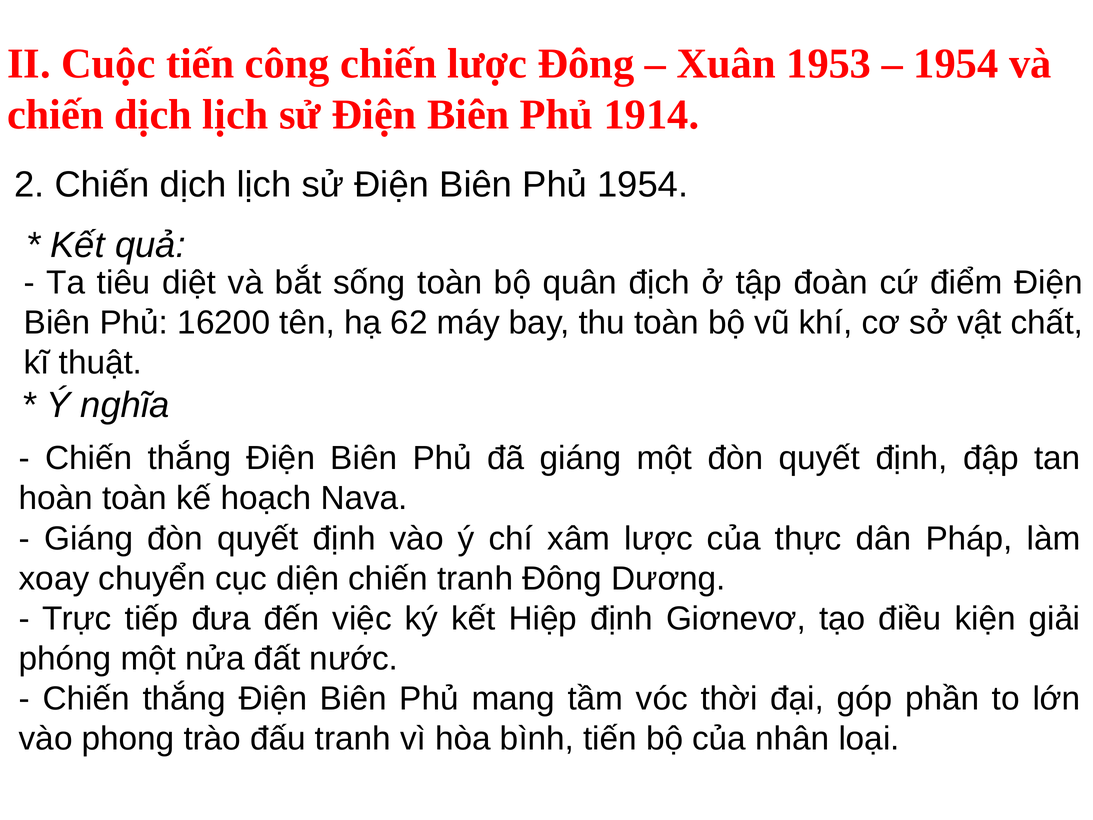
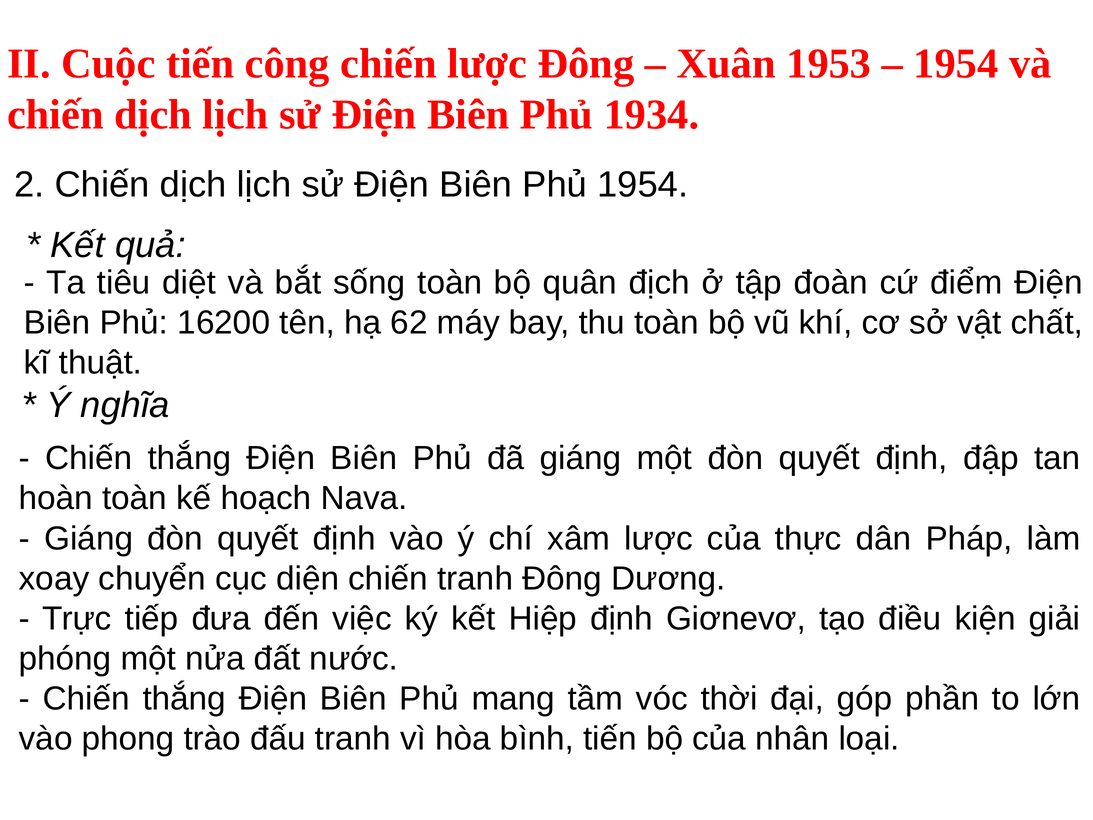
1914: 1914 -> 1934
